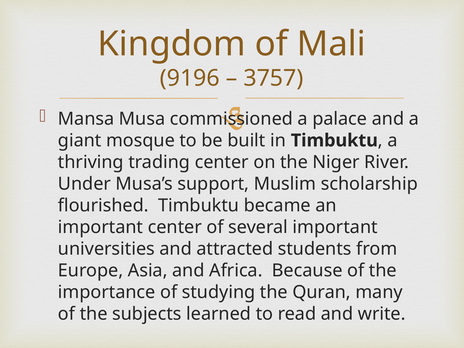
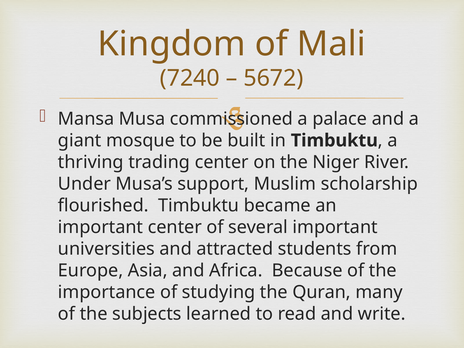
9196: 9196 -> 7240
3757: 3757 -> 5672
